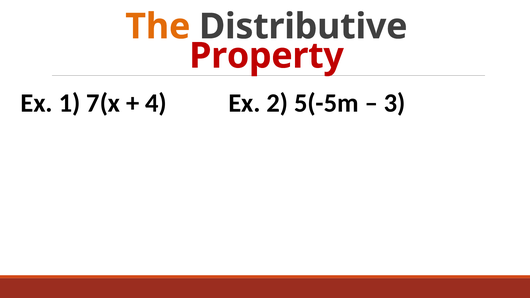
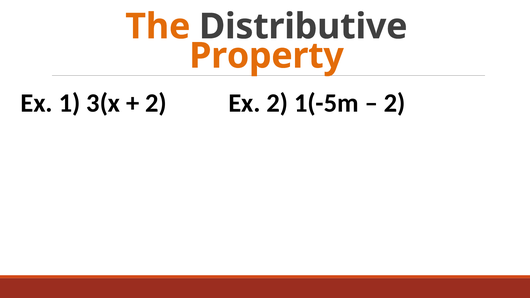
Property colour: red -> orange
7(x: 7(x -> 3(x
4 at (156, 103): 4 -> 2
5(-5m: 5(-5m -> 1(-5m
3 at (395, 103): 3 -> 2
